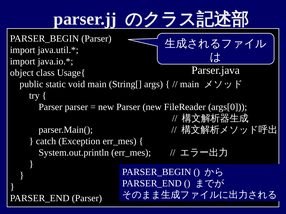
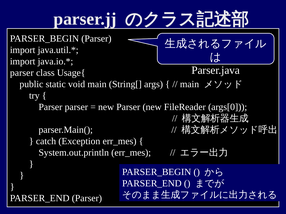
object at (22, 73): object -> parser
